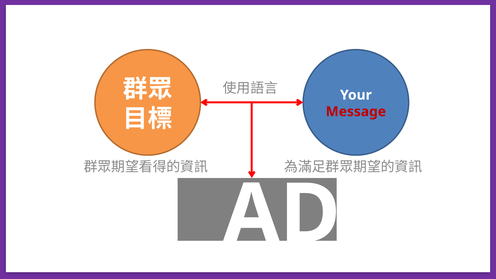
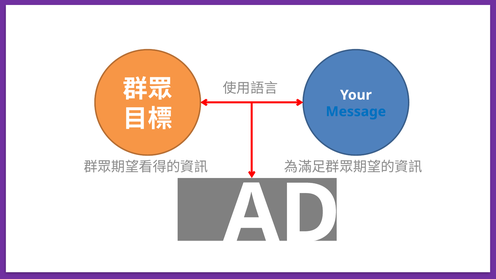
Message colour: red -> blue
